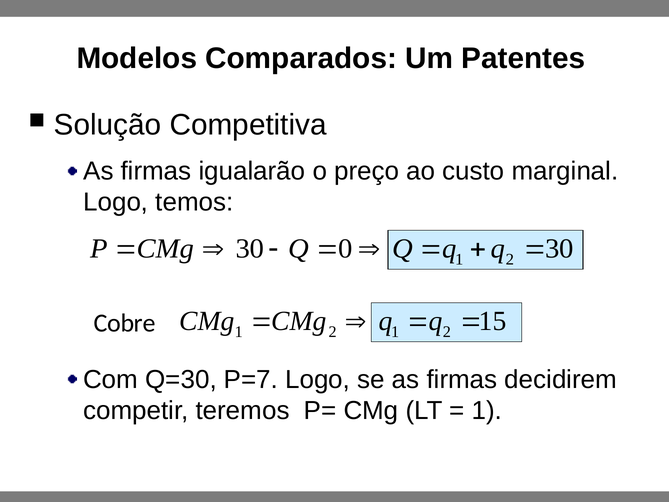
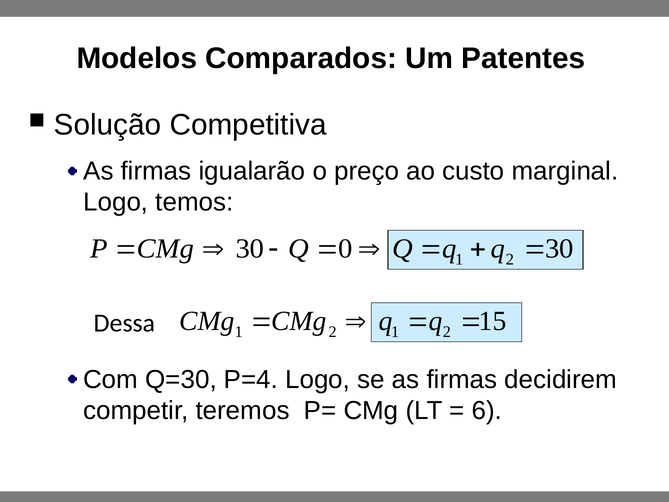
Cobre: Cobre -> Dessa
P=7: P=7 -> P=4
1 at (487, 411): 1 -> 6
